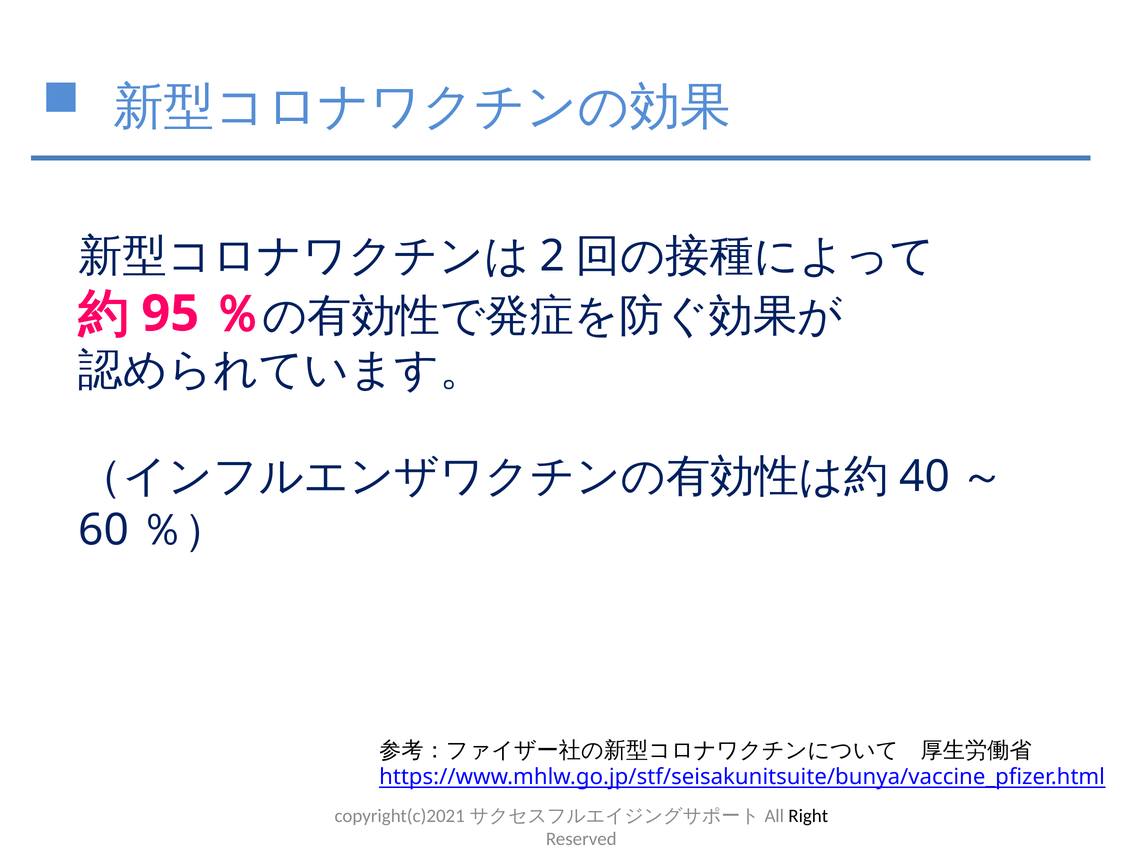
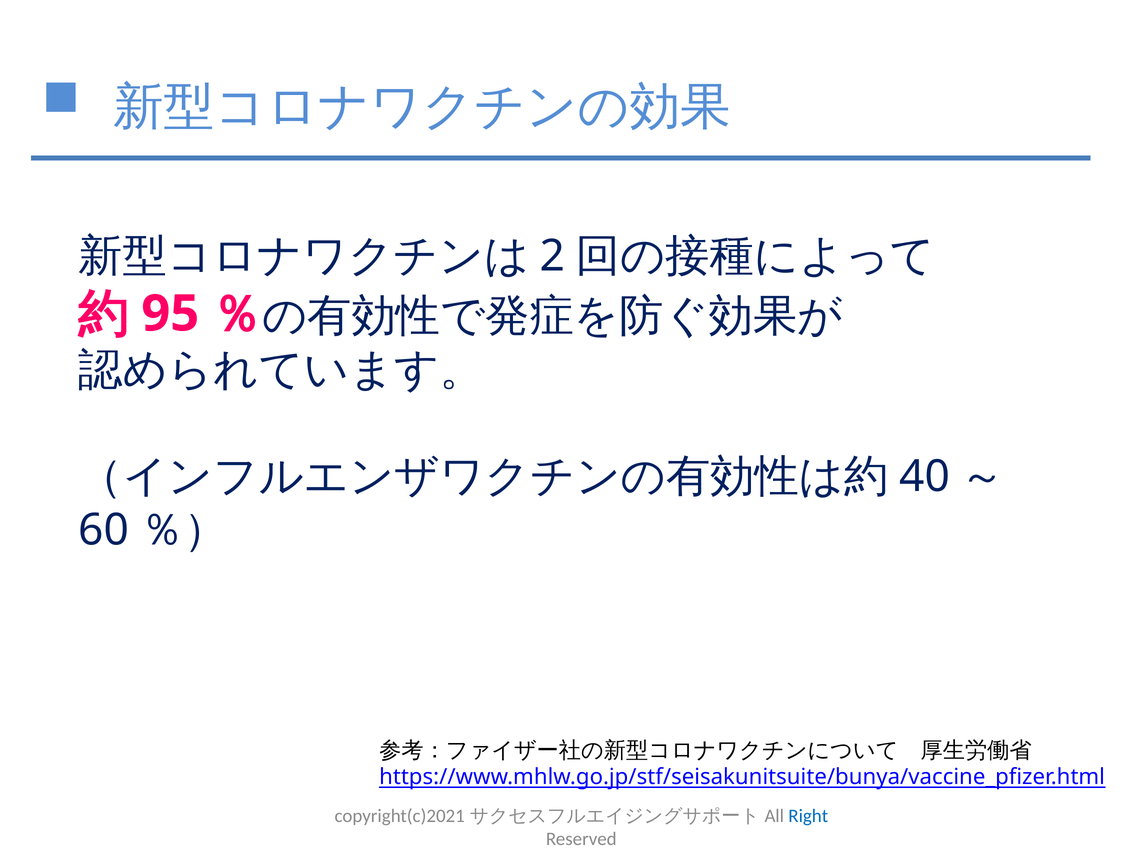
Right colour: black -> blue
